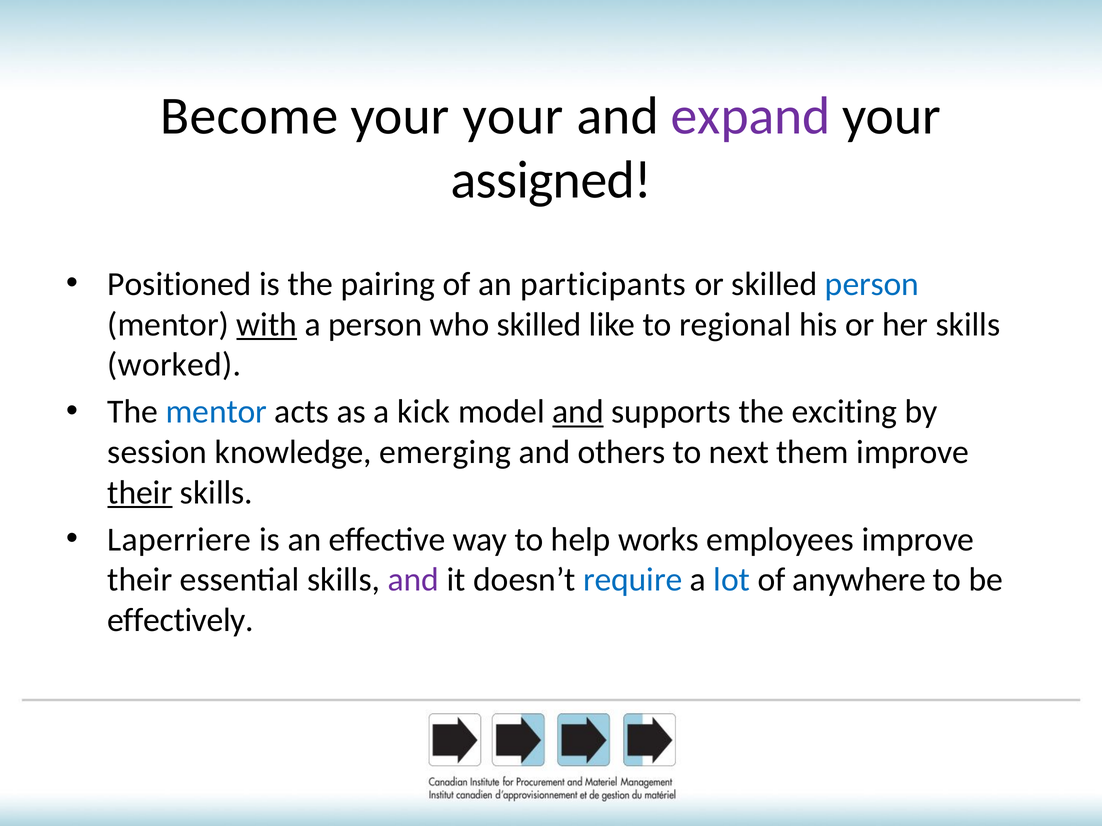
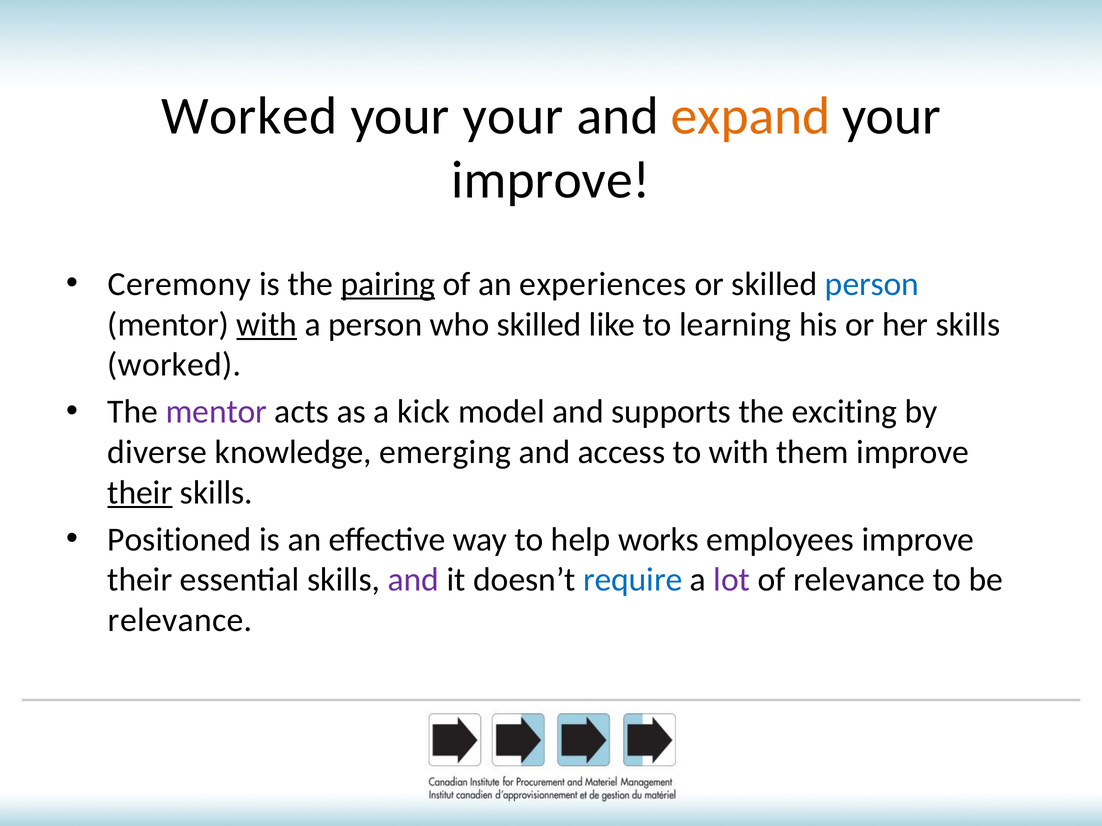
Become at (249, 116): Become -> Worked
expand colour: purple -> orange
assigned at (551, 180): assigned -> improve
Positioned: Positioned -> Ceremony
pairing underline: none -> present
participants: participants -> experiences
regional: regional -> learning
mentor at (216, 412) colour: blue -> purple
and at (578, 412) underline: present -> none
session: session -> diverse
others: others -> access
to next: next -> with
Laperriere: Laperriere -> Positioned
lot colour: blue -> purple
of anywhere: anywhere -> relevance
effectively at (180, 621): effectively -> relevance
